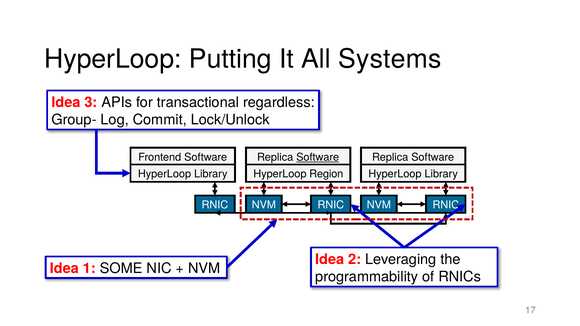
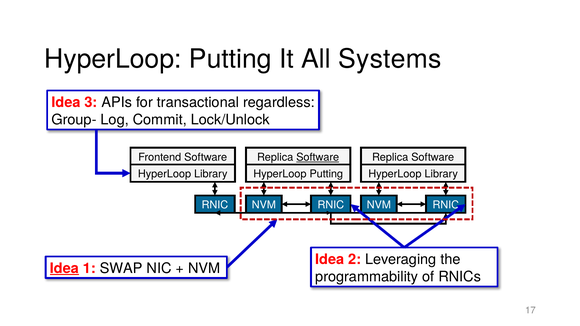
Library HyperLoop Region: Region -> Putting
Idea at (64, 268) underline: none -> present
SOME: SOME -> SWAP
